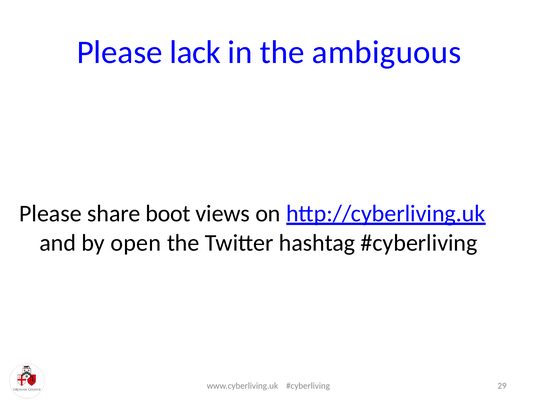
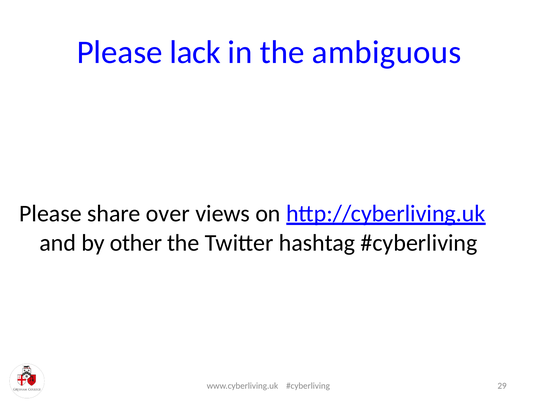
boot: boot -> over
open: open -> other
